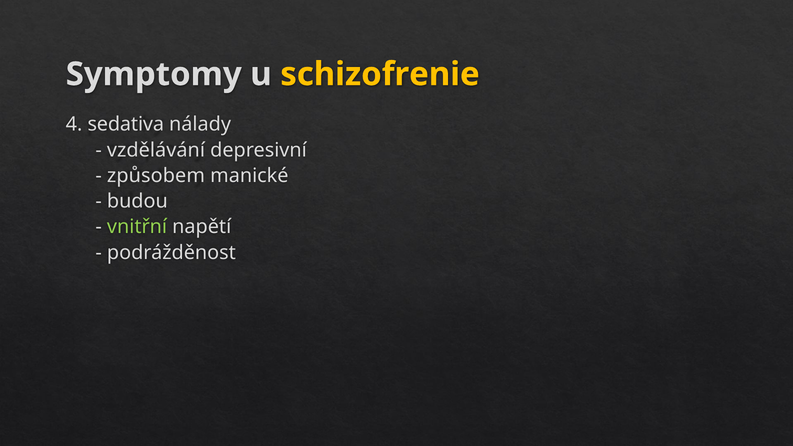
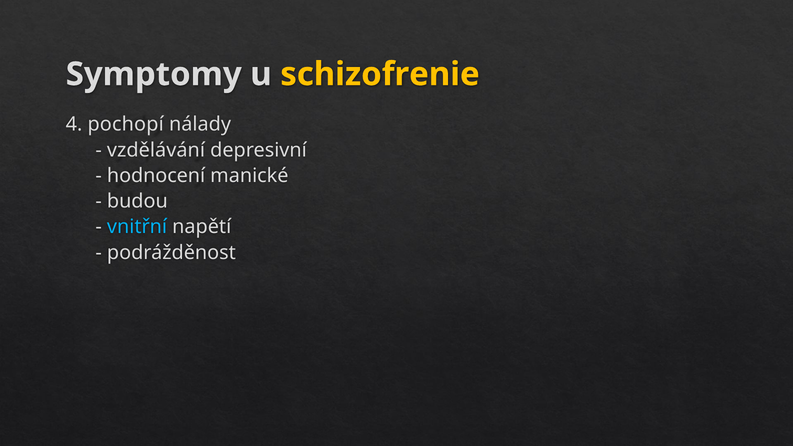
sedativa: sedativa -> pochopí
způsobem: způsobem -> hodnocení
vnitřní colour: light green -> light blue
